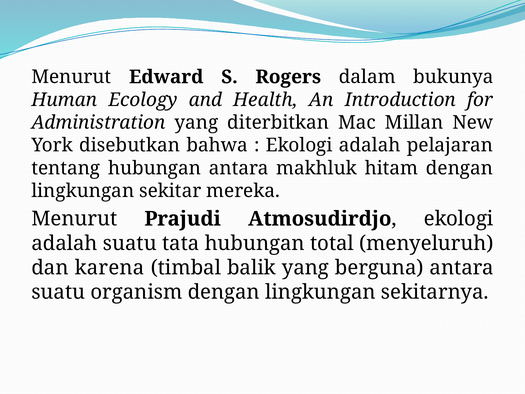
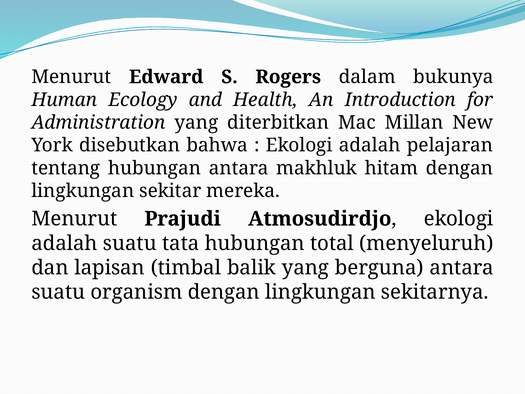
karena: karena -> lapisan
